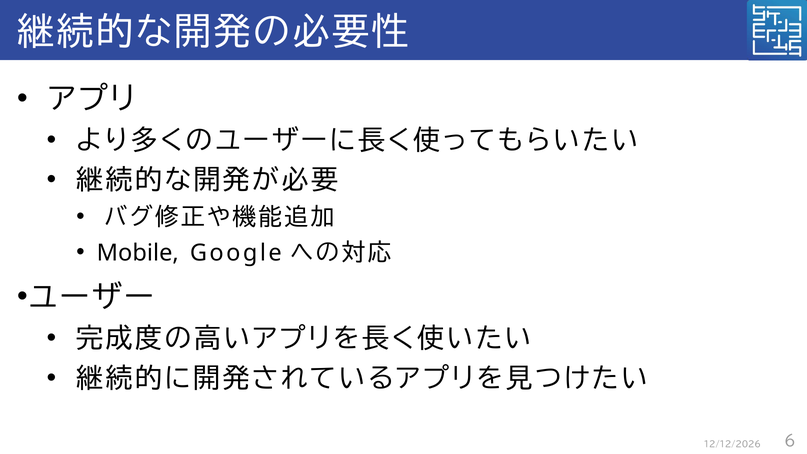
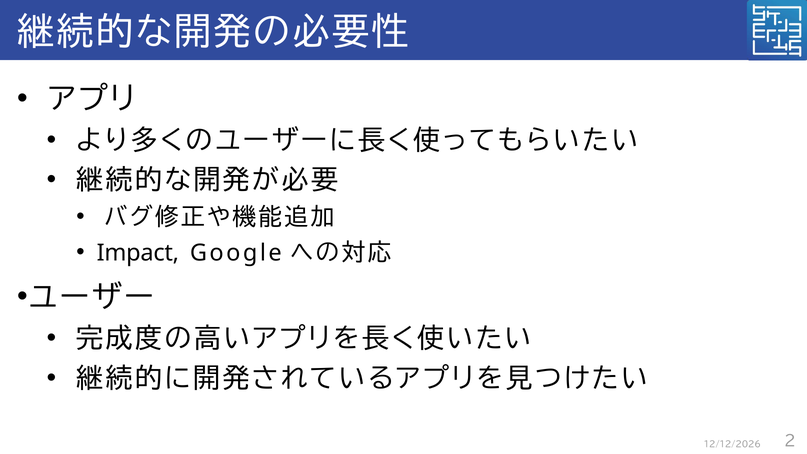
Mobile: Mobile -> Impact
6: 6 -> 2
